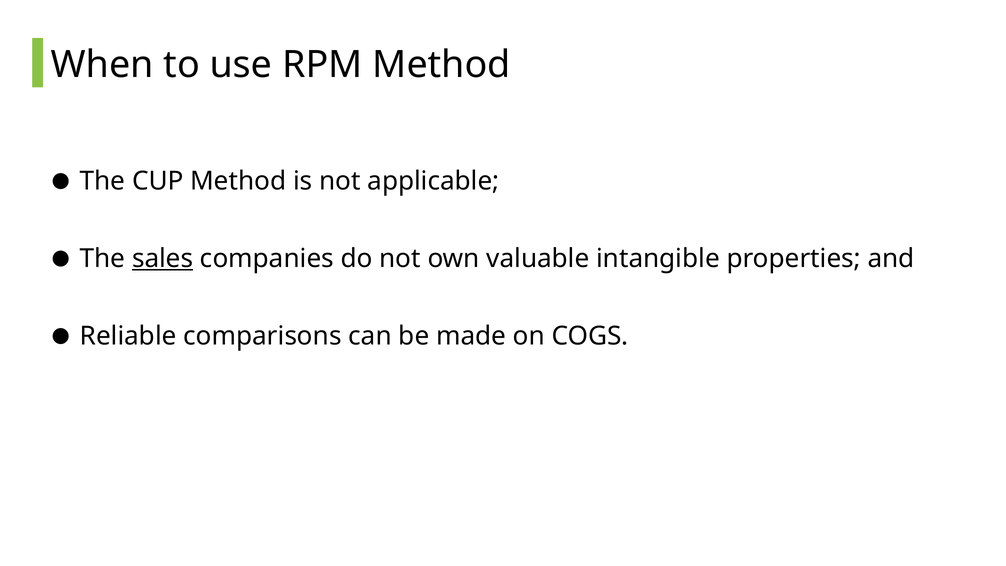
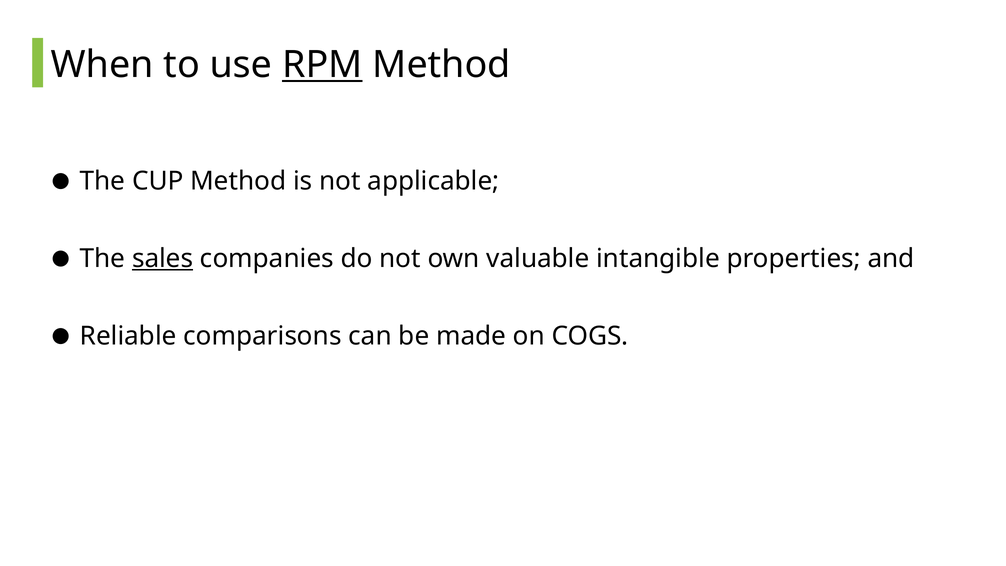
RPM underline: none -> present
